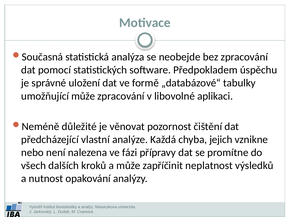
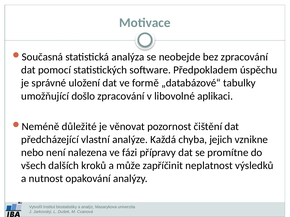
umožňující může: může -> došlo
